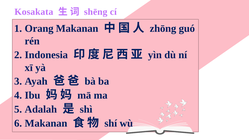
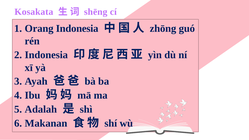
Orang Makanan: Makanan -> Indonesia
